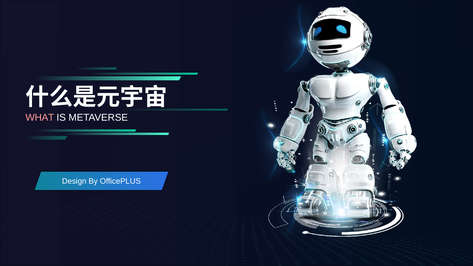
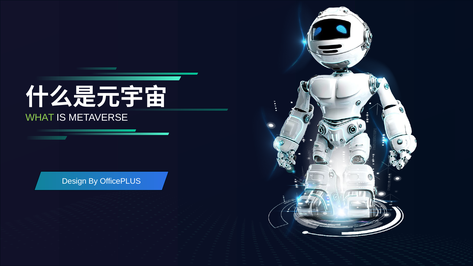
WHAT colour: pink -> light green
